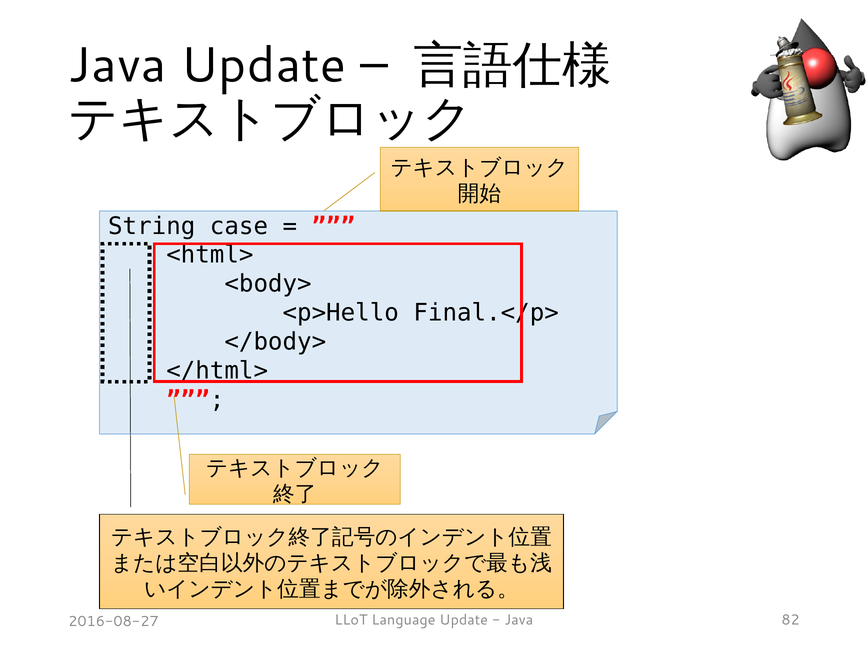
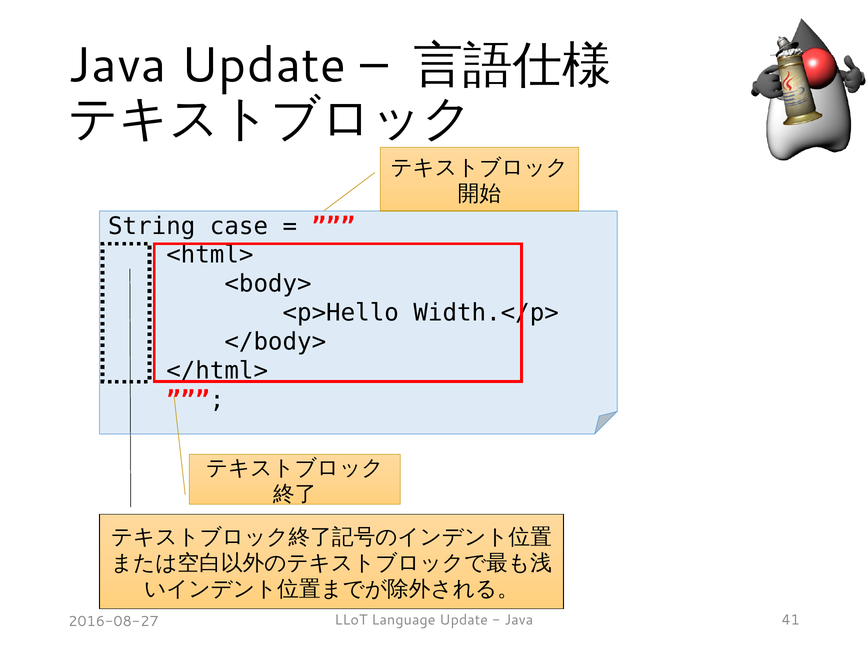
Final.</p>: Final.</p> -> Width.</p>
82: 82 -> 41
